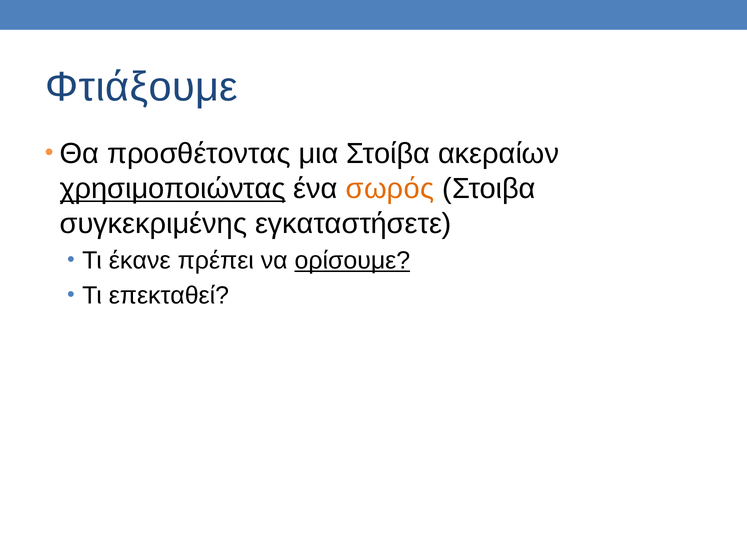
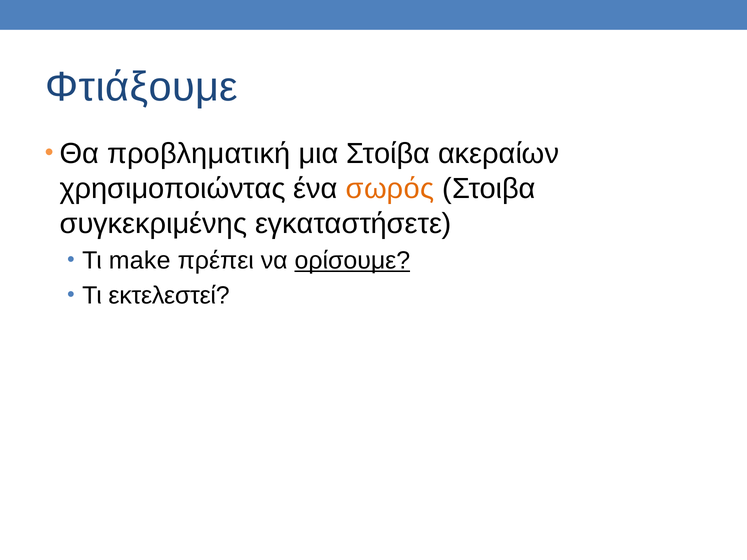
προσθέτοντας: προσθέτοντας -> προβληματική
χρησιμοποιώντας underline: present -> none
έκανε: έκανε -> make
επεκταθεί: επεκταθεί -> εκτελεστεί
